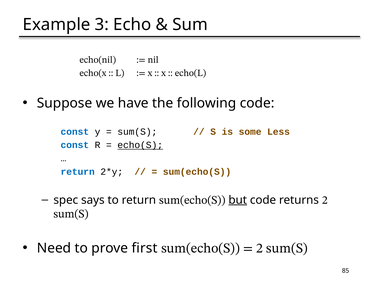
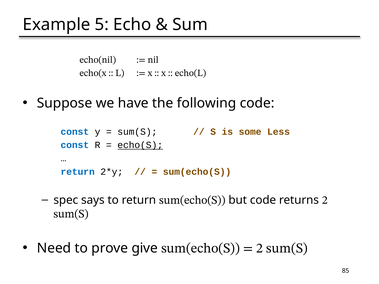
3: 3 -> 5
but underline: present -> none
first: first -> give
